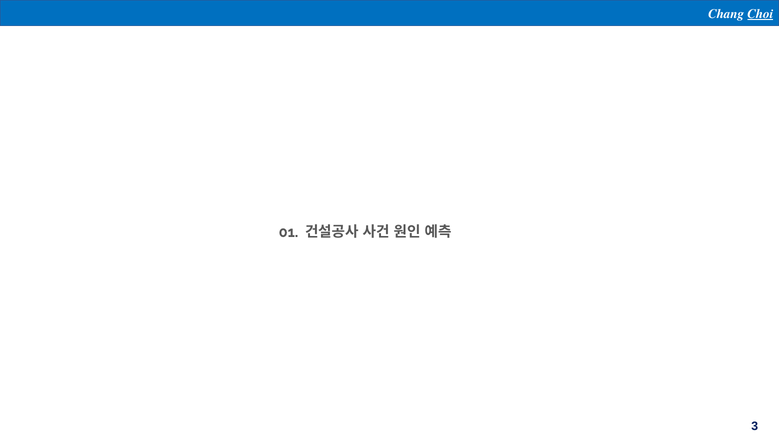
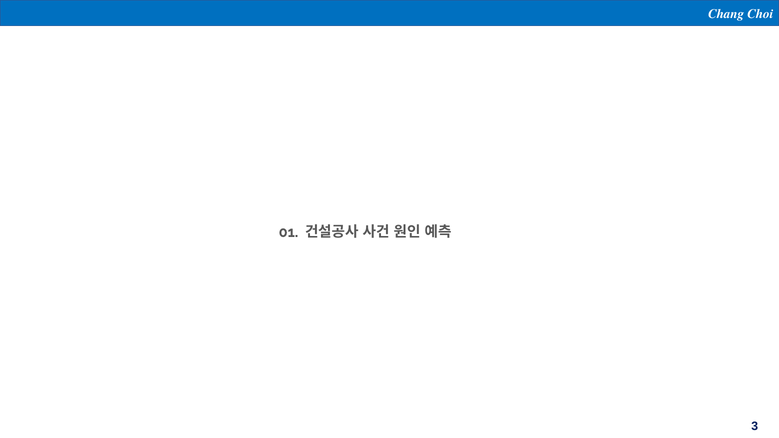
Choi underline: present -> none
